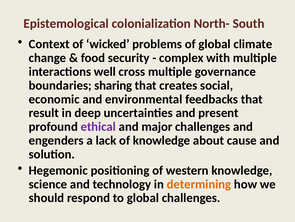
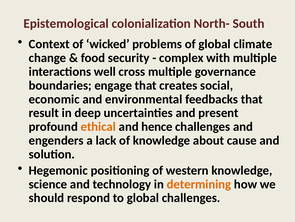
sharing: sharing -> engage
ethical colour: purple -> orange
major: major -> hence
